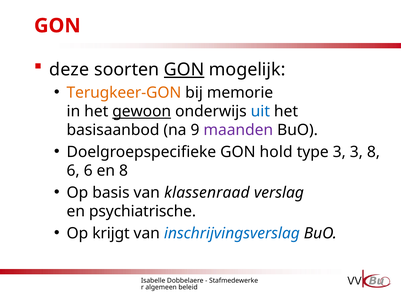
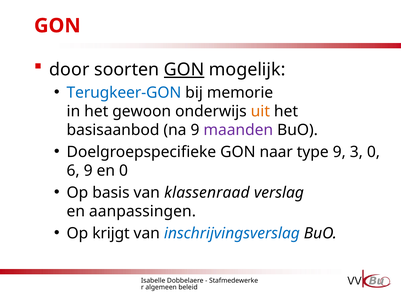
deze: deze -> door
Terugkeer-GON colour: orange -> blue
gewoon underline: present -> none
uit colour: blue -> orange
hold: hold -> naar
type 3: 3 -> 9
3 8: 8 -> 0
6 6: 6 -> 9
en 8: 8 -> 0
psychiatrische: psychiatrische -> aanpassingen
